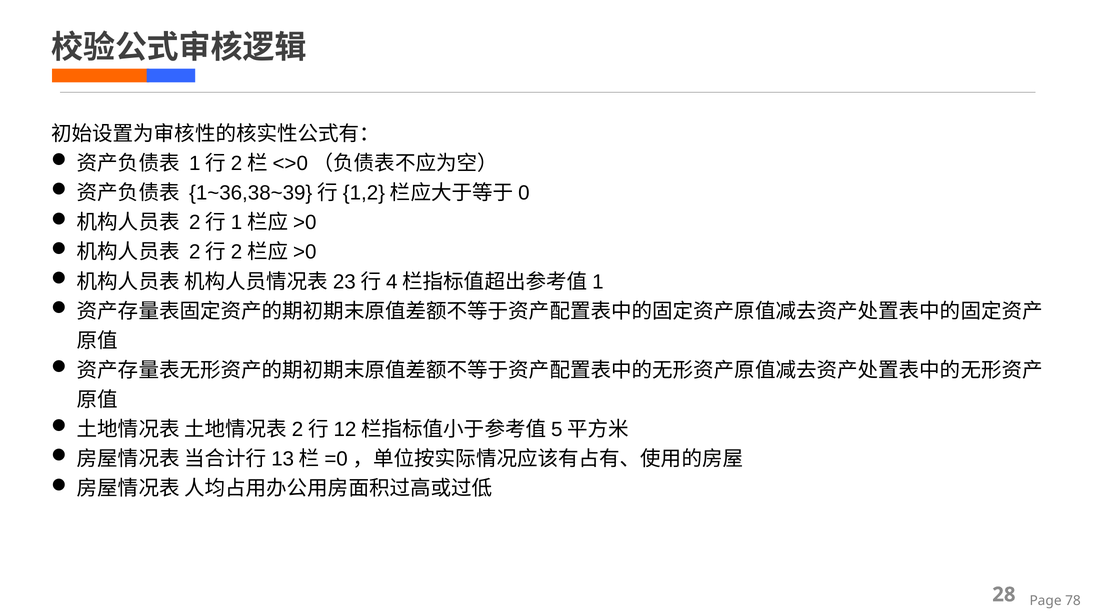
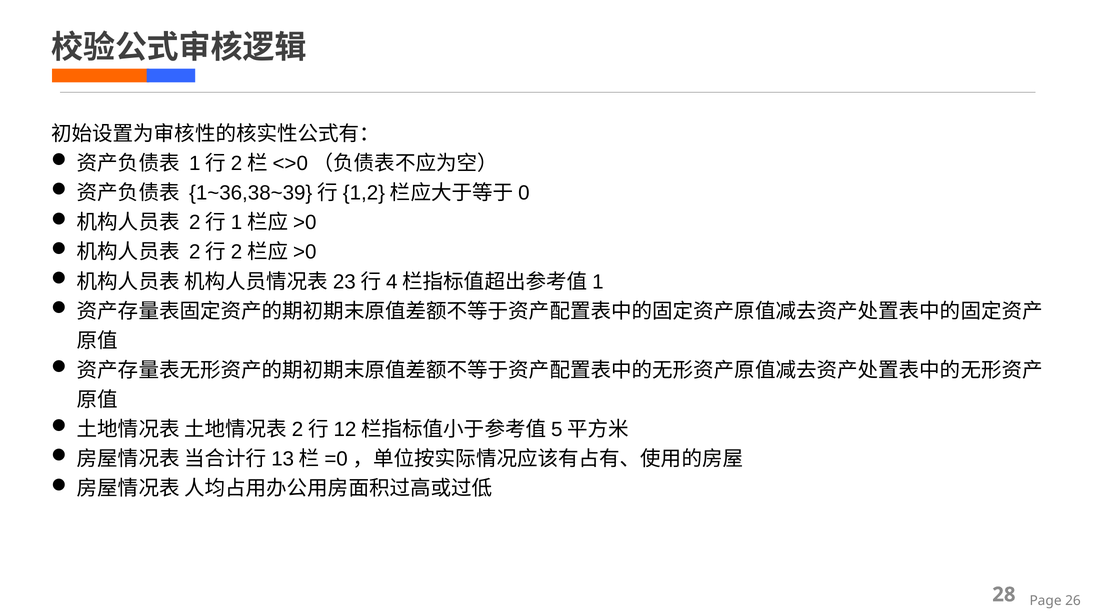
78: 78 -> 26
